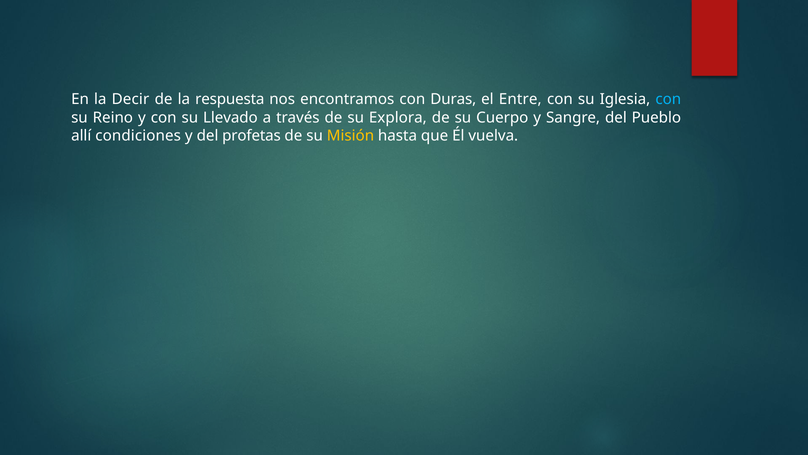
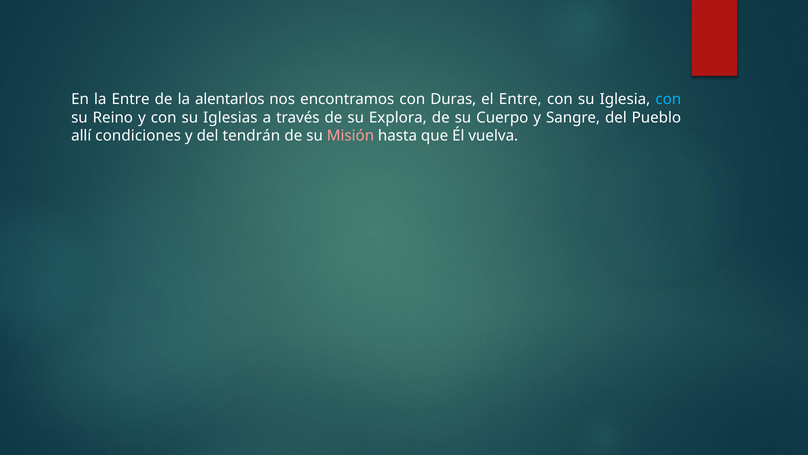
la Decir: Decir -> Entre
respuesta: respuesta -> alentarlos
Llevado: Llevado -> Iglesias
profetas: profetas -> tendrán
Misión colour: yellow -> pink
